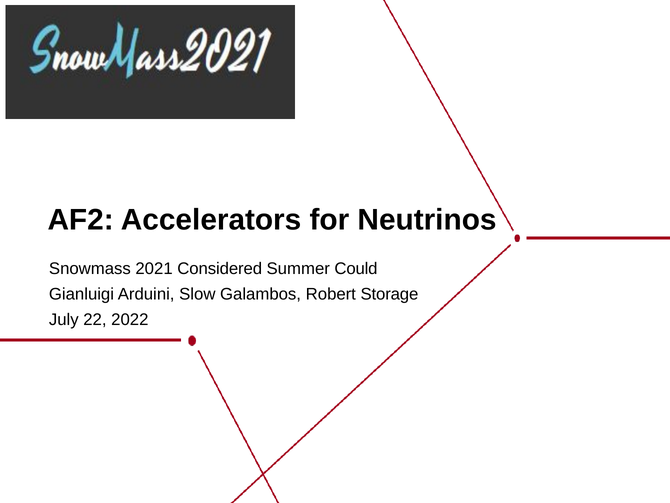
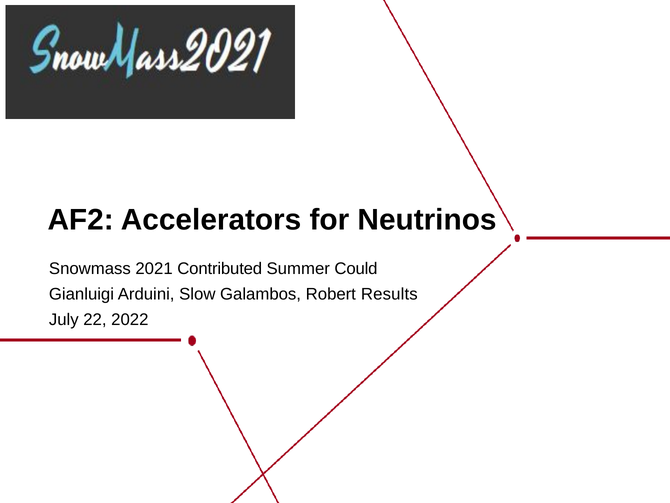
Considered: Considered -> Contributed
Storage: Storage -> Results
